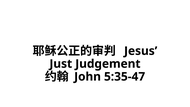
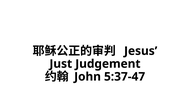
5:35-47: 5:35-47 -> 5:37-47
